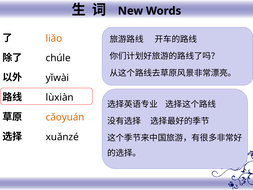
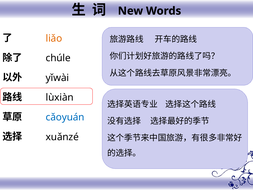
cǎoyuán colour: orange -> blue
